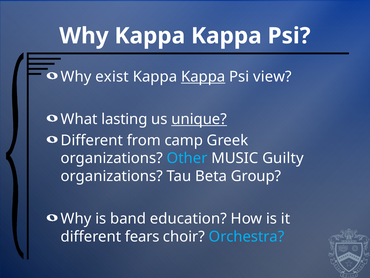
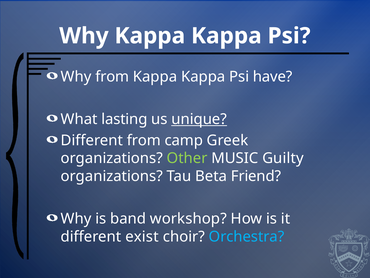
Why exist: exist -> from
Kappa at (203, 77) underline: present -> none
view: view -> have
Other colour: light blue -> light green
Group: Group -> Friend
education: education -> workshop
fears: fears -> exist
